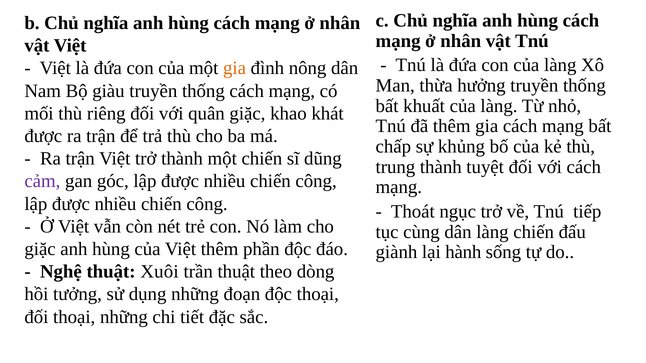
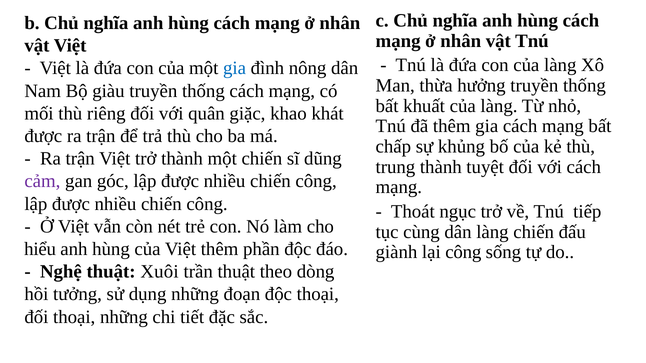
gia at (235, 68) colour: orange -> blue
giặc at (40, 249): giặc -> hiểu
lại hành: hành -> công
